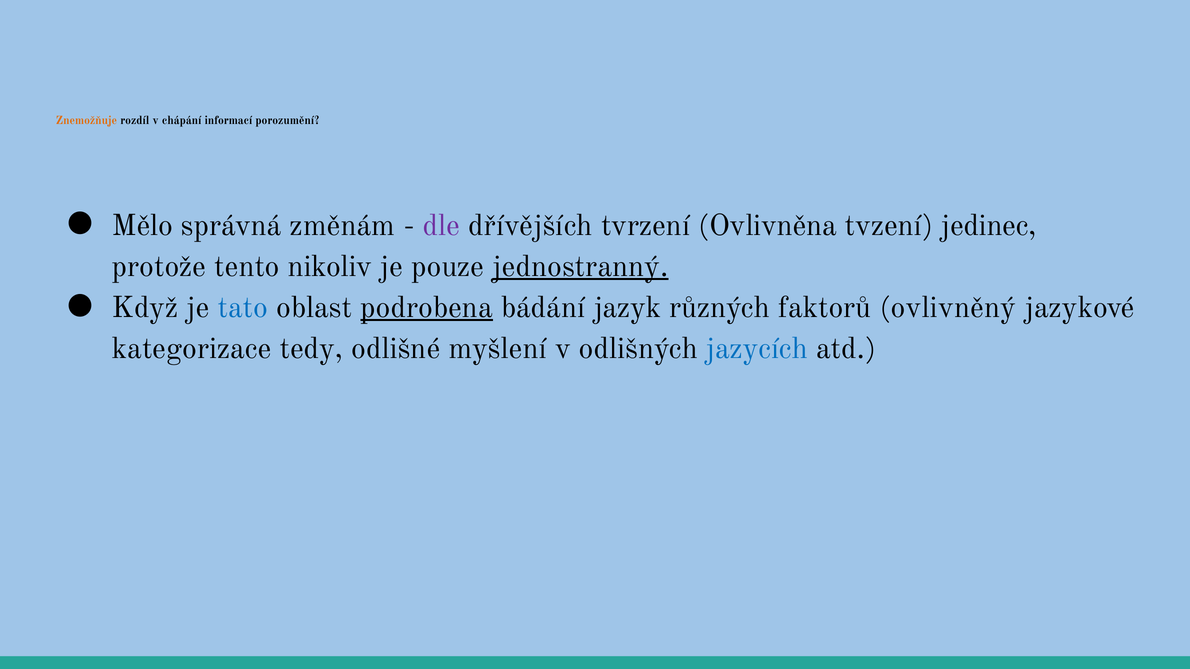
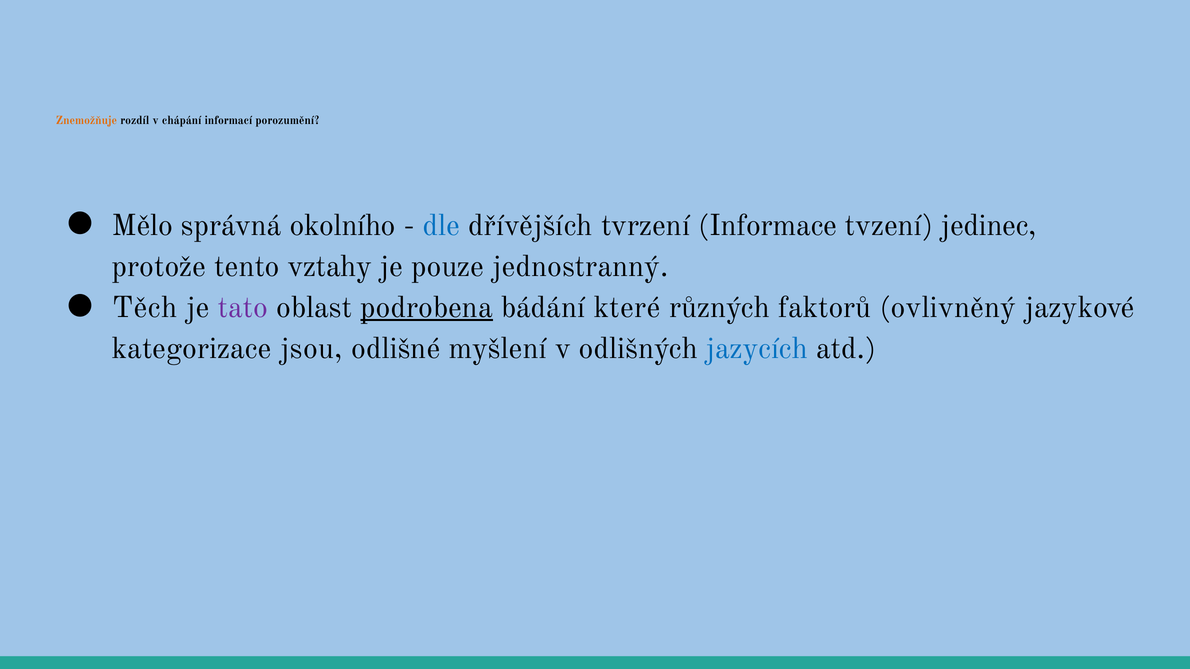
změnám: změnám -> okolního
dle colour: purple -> blue
Ovlivněna: Ovlivněna -> Informace
nikoliv: nikoliv -> vztahy
jednostranný underline: present -> none
Když: Když -> Těch
tato colour: blue -> purple
jazyk: jazyk -> které
tedy: tedy -> jsou
